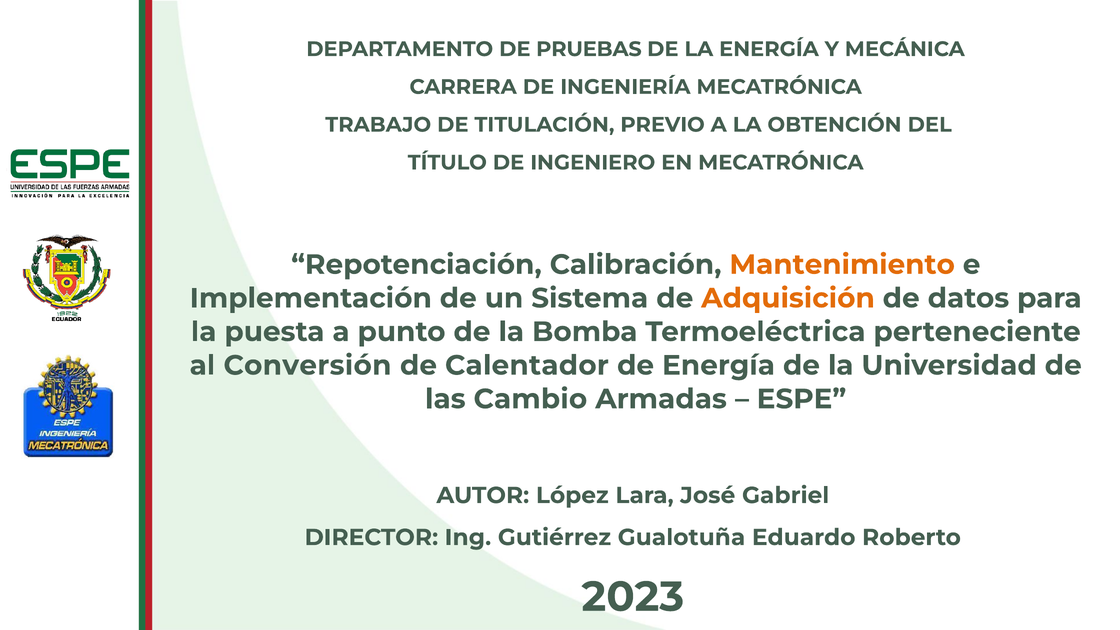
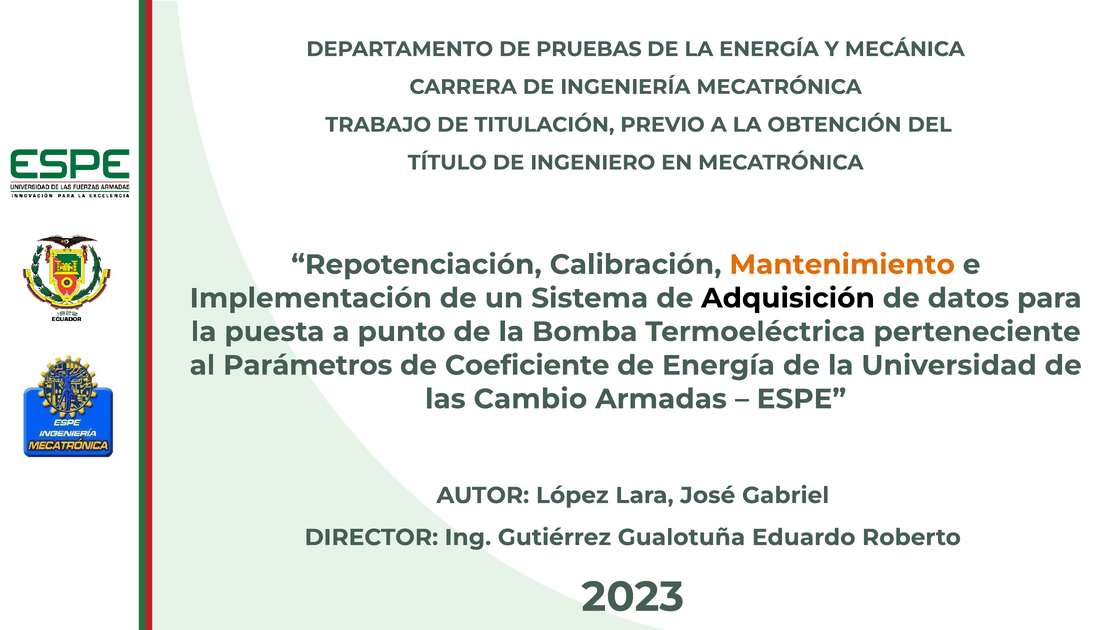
Adquisición colour: orange -> black
Conversión: Conversión -> Parámetros
Calentador: Calentador -> Coeficiente
